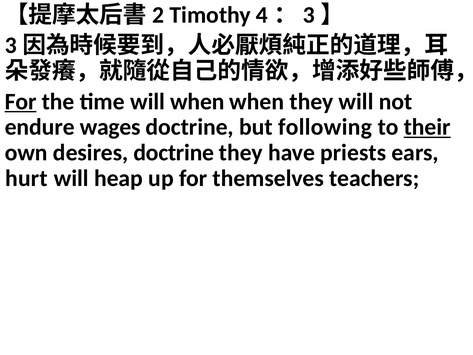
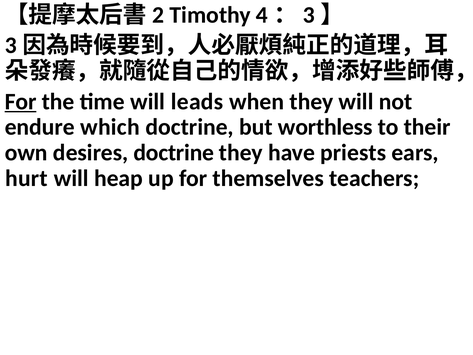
will when: when -> leads
wages: wages -> which
following: following -> worthless
their underline: present -> none
